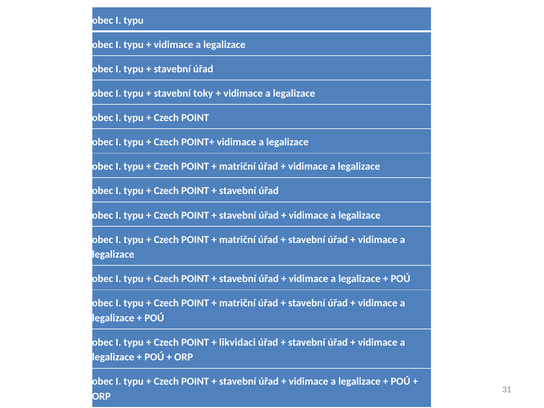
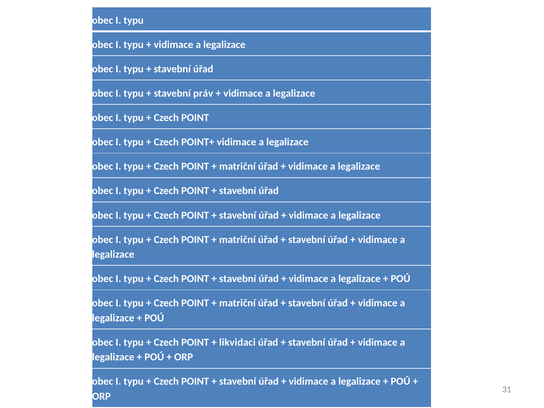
toky: toky -> práv
